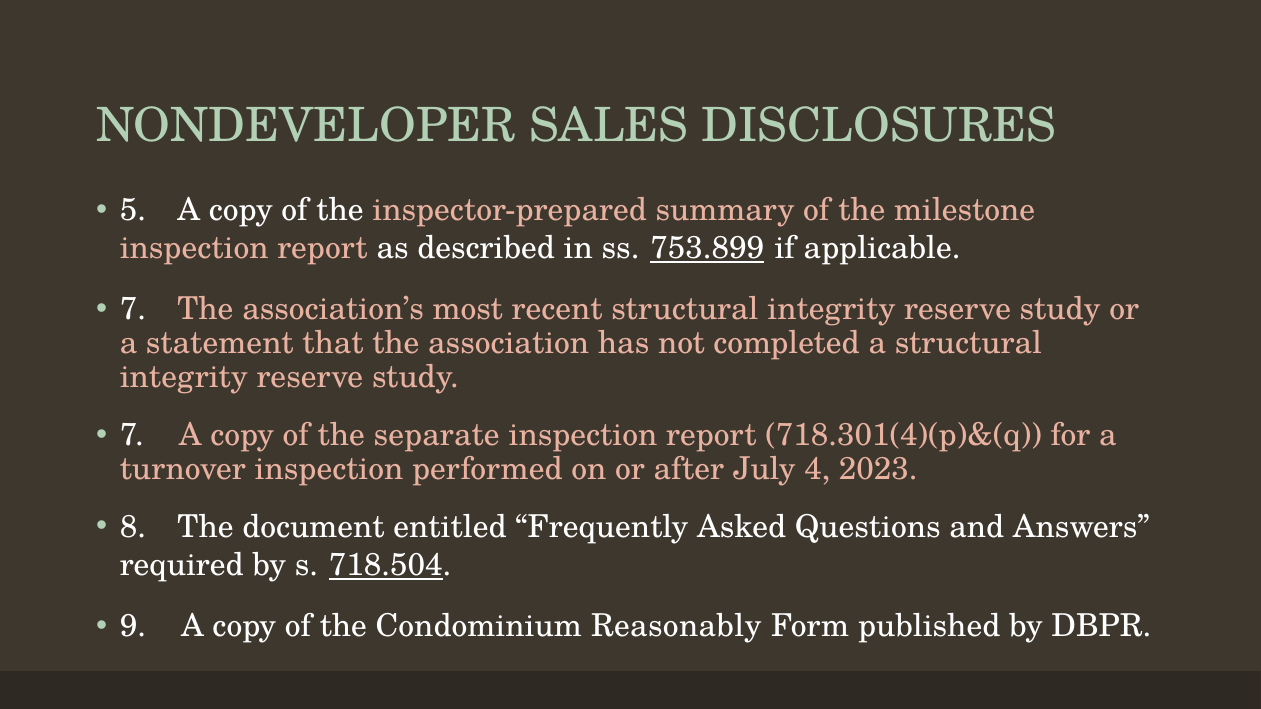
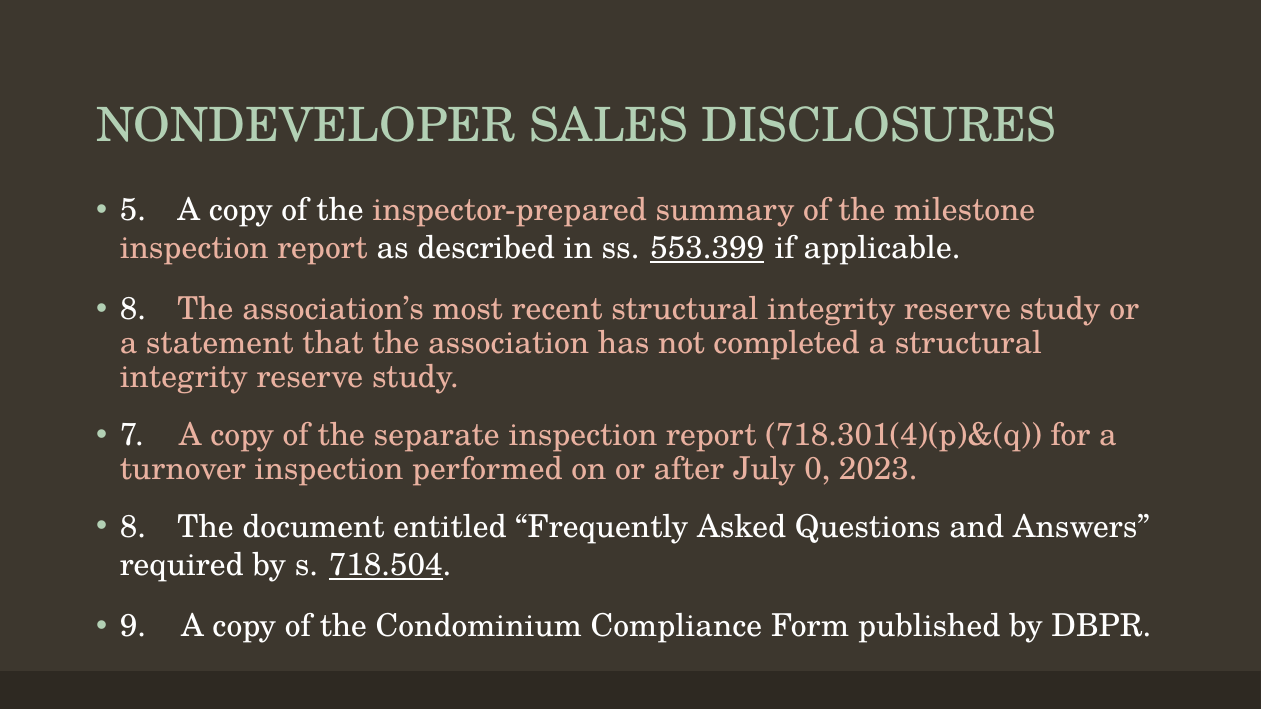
753.899: 753.899 -> 553.399
7 at (133, 310): 7 -> 8
4: 4 -> 0
Reasonably: Reasonably -> Compliance
